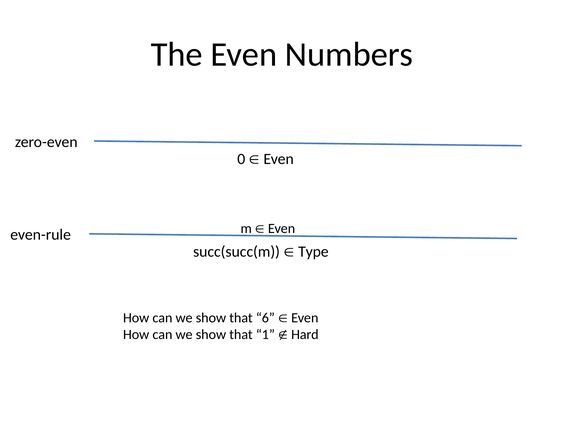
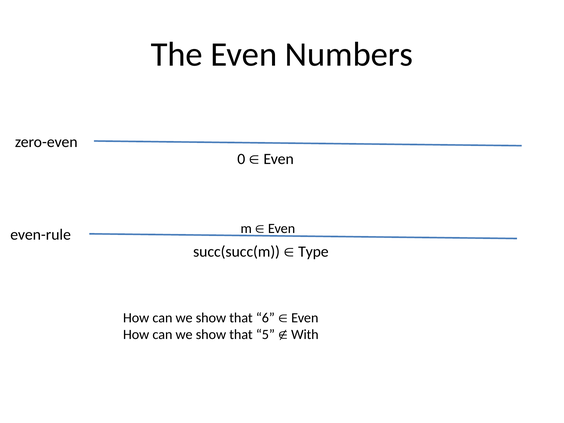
1: 1 -> 5
Hard: Hard -> With
